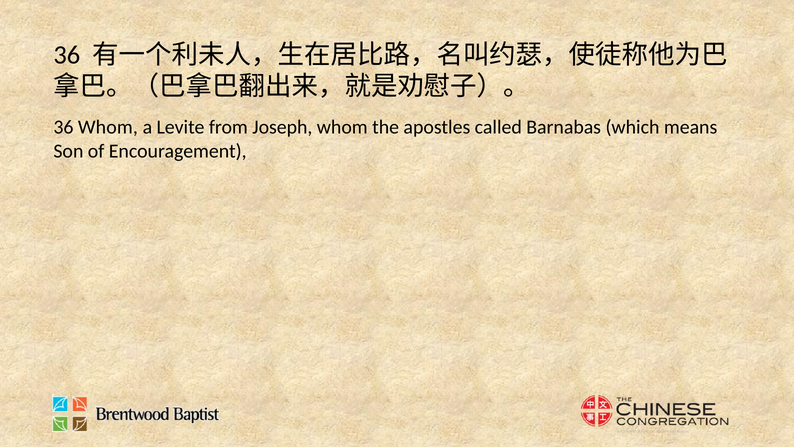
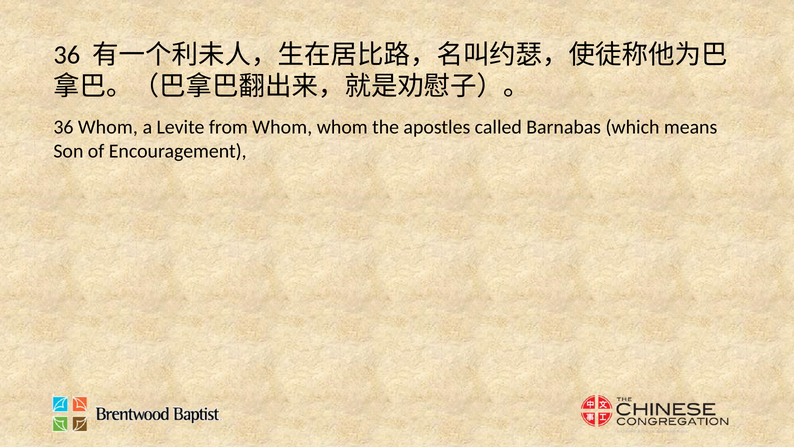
from Joseph: Joseph -> Whom
